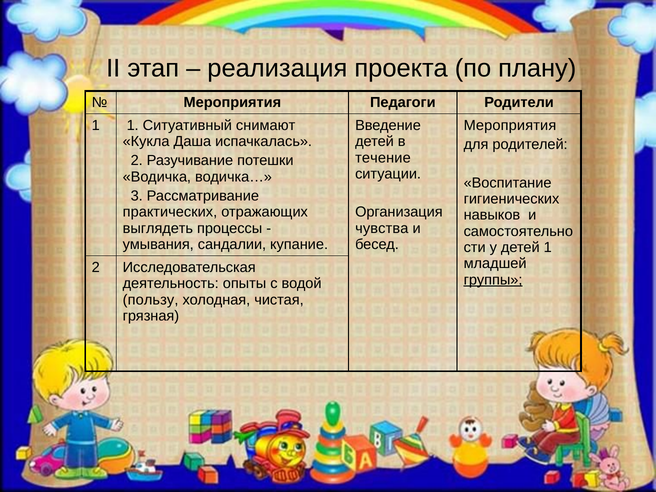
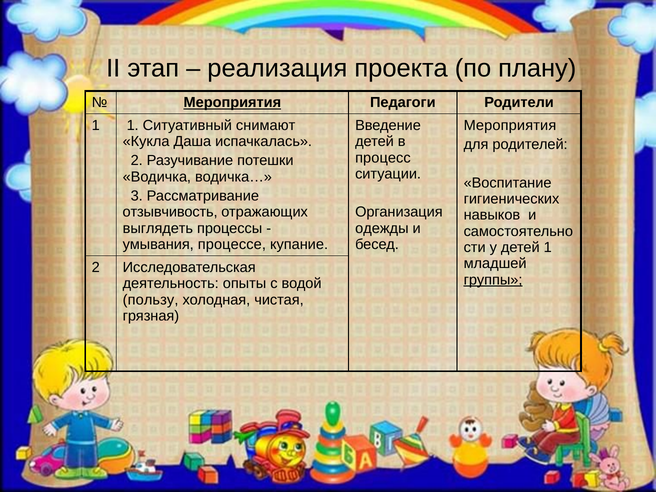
Мероприятия at (232, 103) underline: none -> present
течение: течение -> процесс
практических: практических -> отзывчивость
чувства: чувства -> одежды
сандалии: сандалии -> процессе
